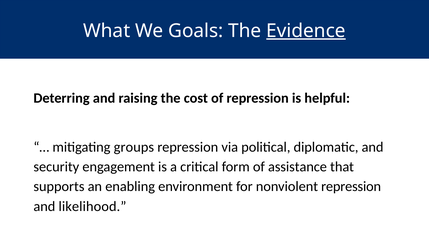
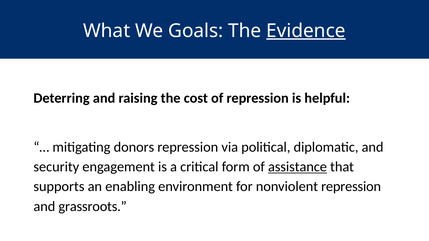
groups: groups -> donors
assistance underline: none -> present
likelihood: likelihood -> grassroots
